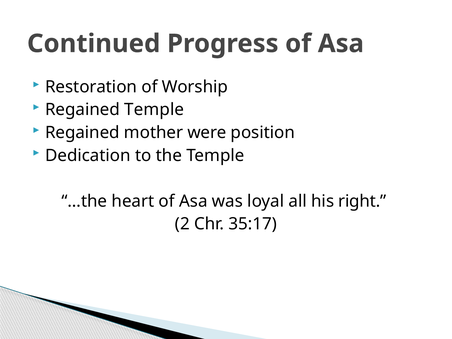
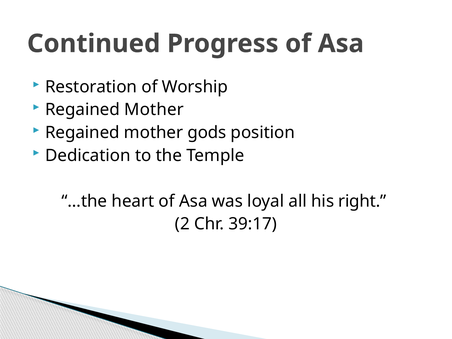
Temple at (154, 110): Temple -> Mother
were: were -> gods
35:17: 35:17 -> 39:17
